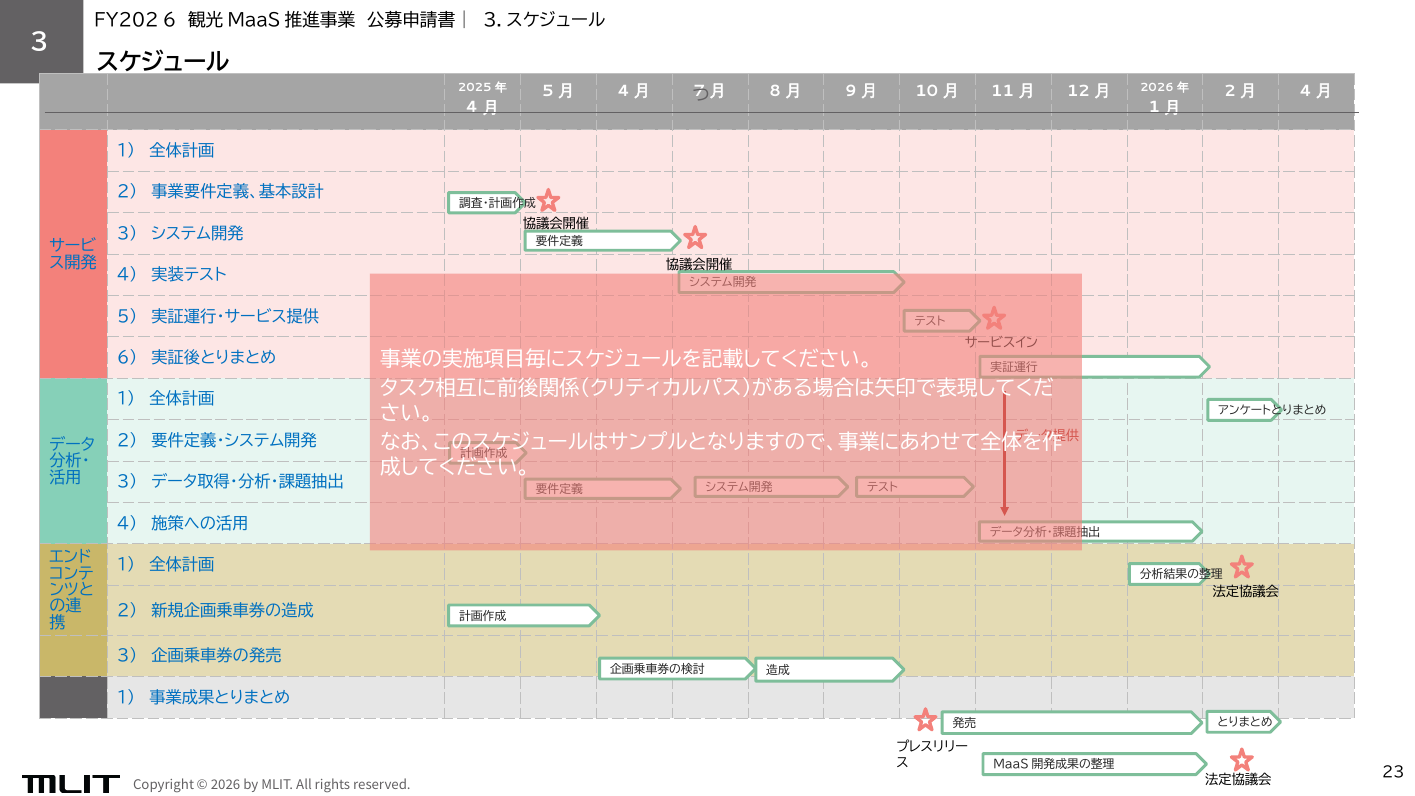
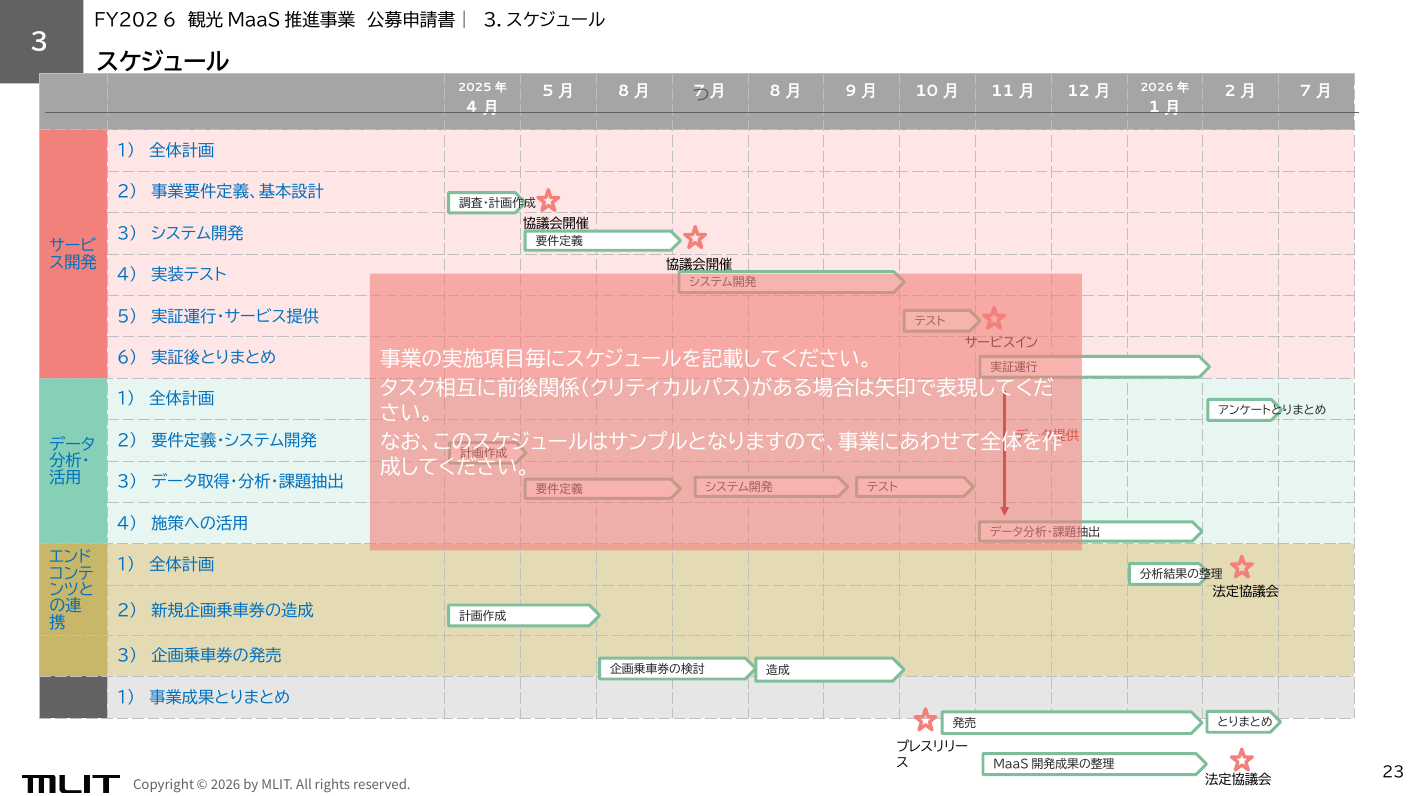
4 at (624, 91): 4 -> 8
4 at (1306, 91): 4 -> 7
